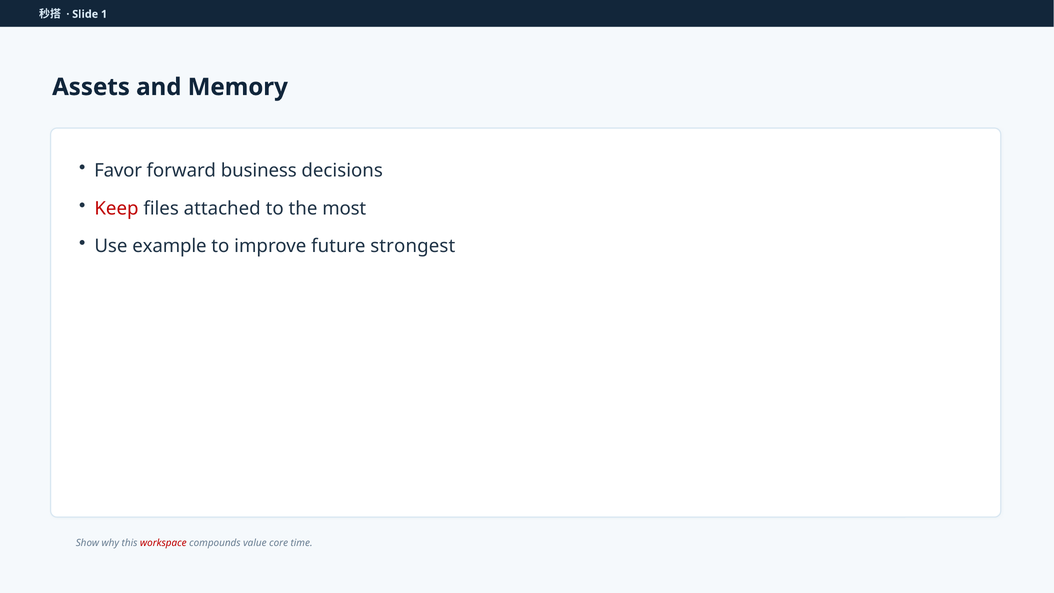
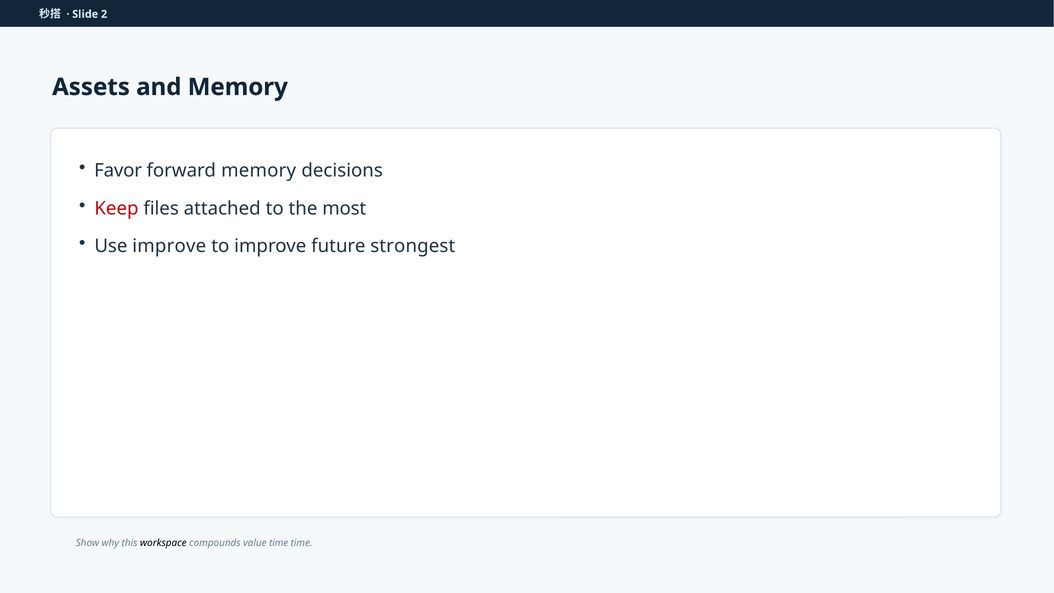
1: 1 -> 2
forward business: business -> memory
Use example: example -> improve
workspace colour: red -> black
value core: core -> time
